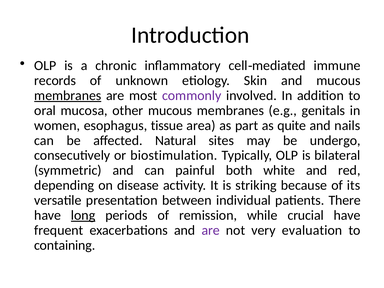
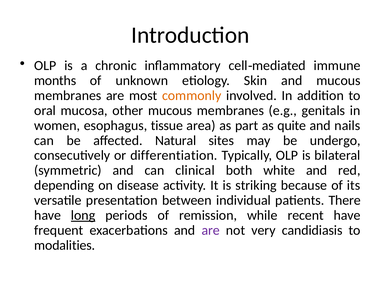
records: records -> months
membranes at (68, 96) underline: present -> none
commonly colour: purple -> orange
biostimulation: biostimulation -> differentiation
painful: painful -> clinical
crucial: crucial -> recent
evaluation: evaluation -> candidiasis
containing: containing -> modalities
